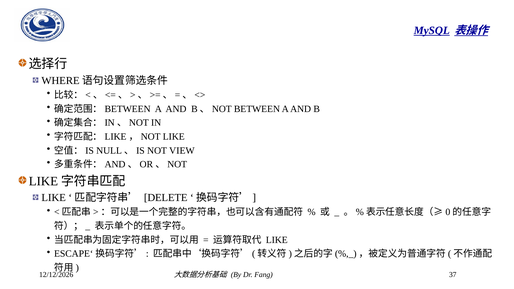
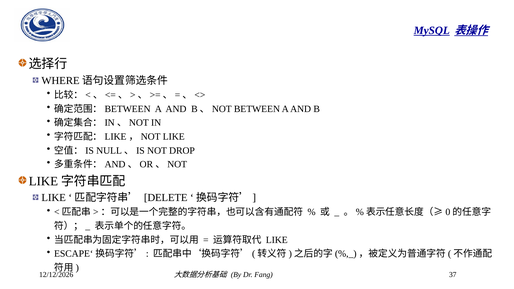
VIEW: VIEW -> DROP
